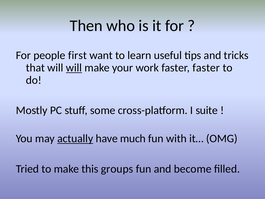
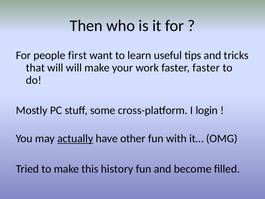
will at (74, 68) underline: present -> none
suite: suite -> login
much: much -> other
groups: groups -> history
